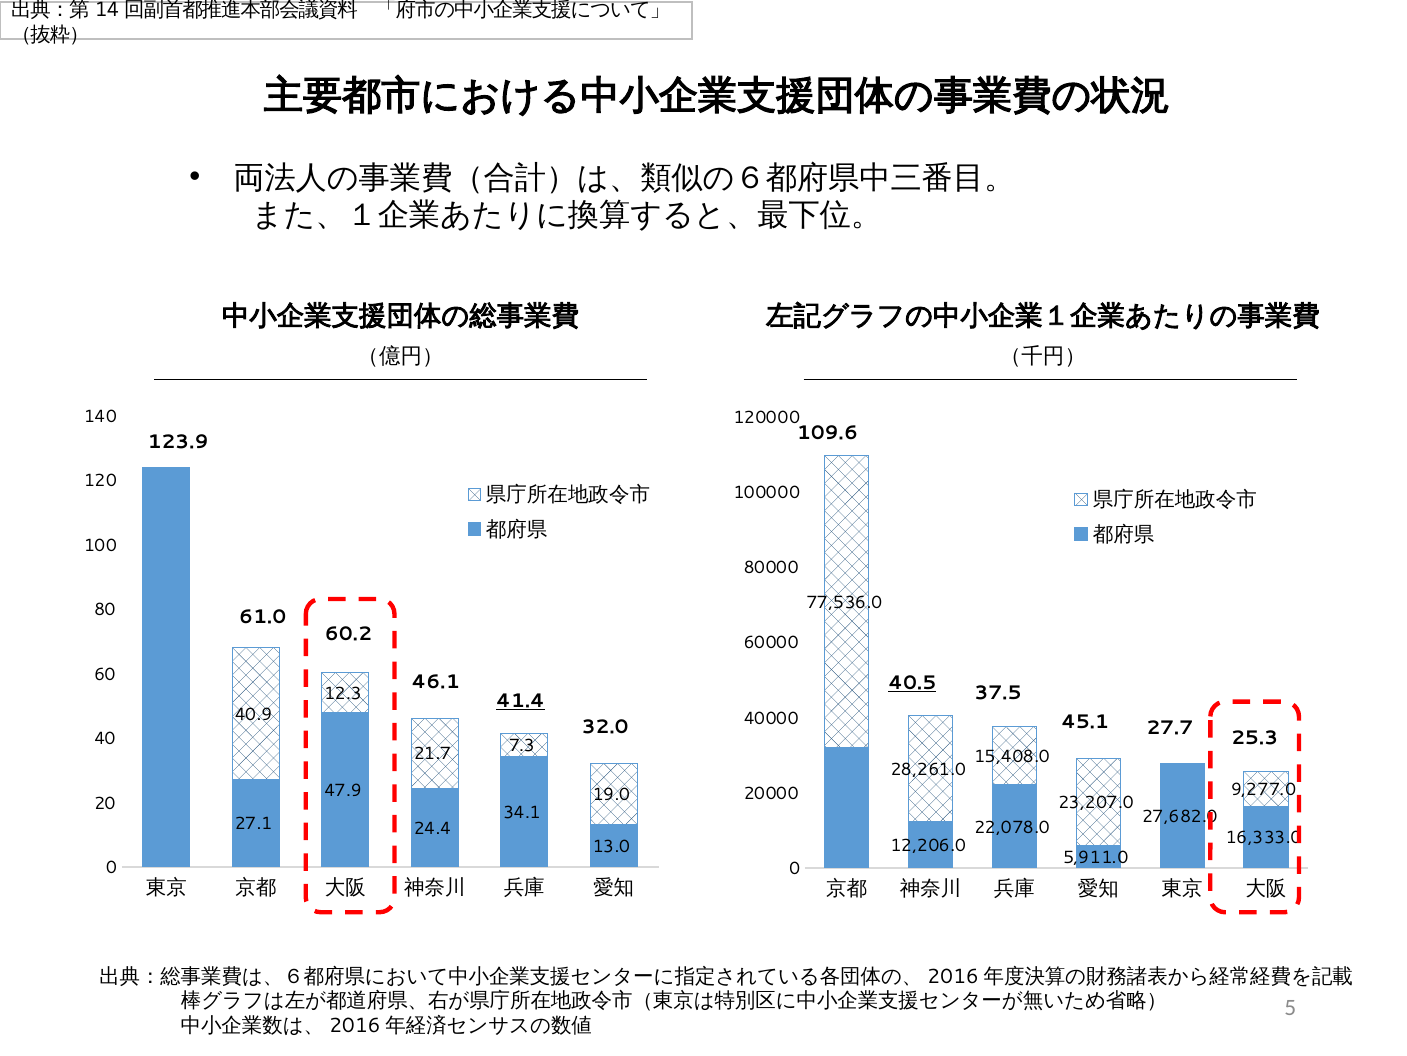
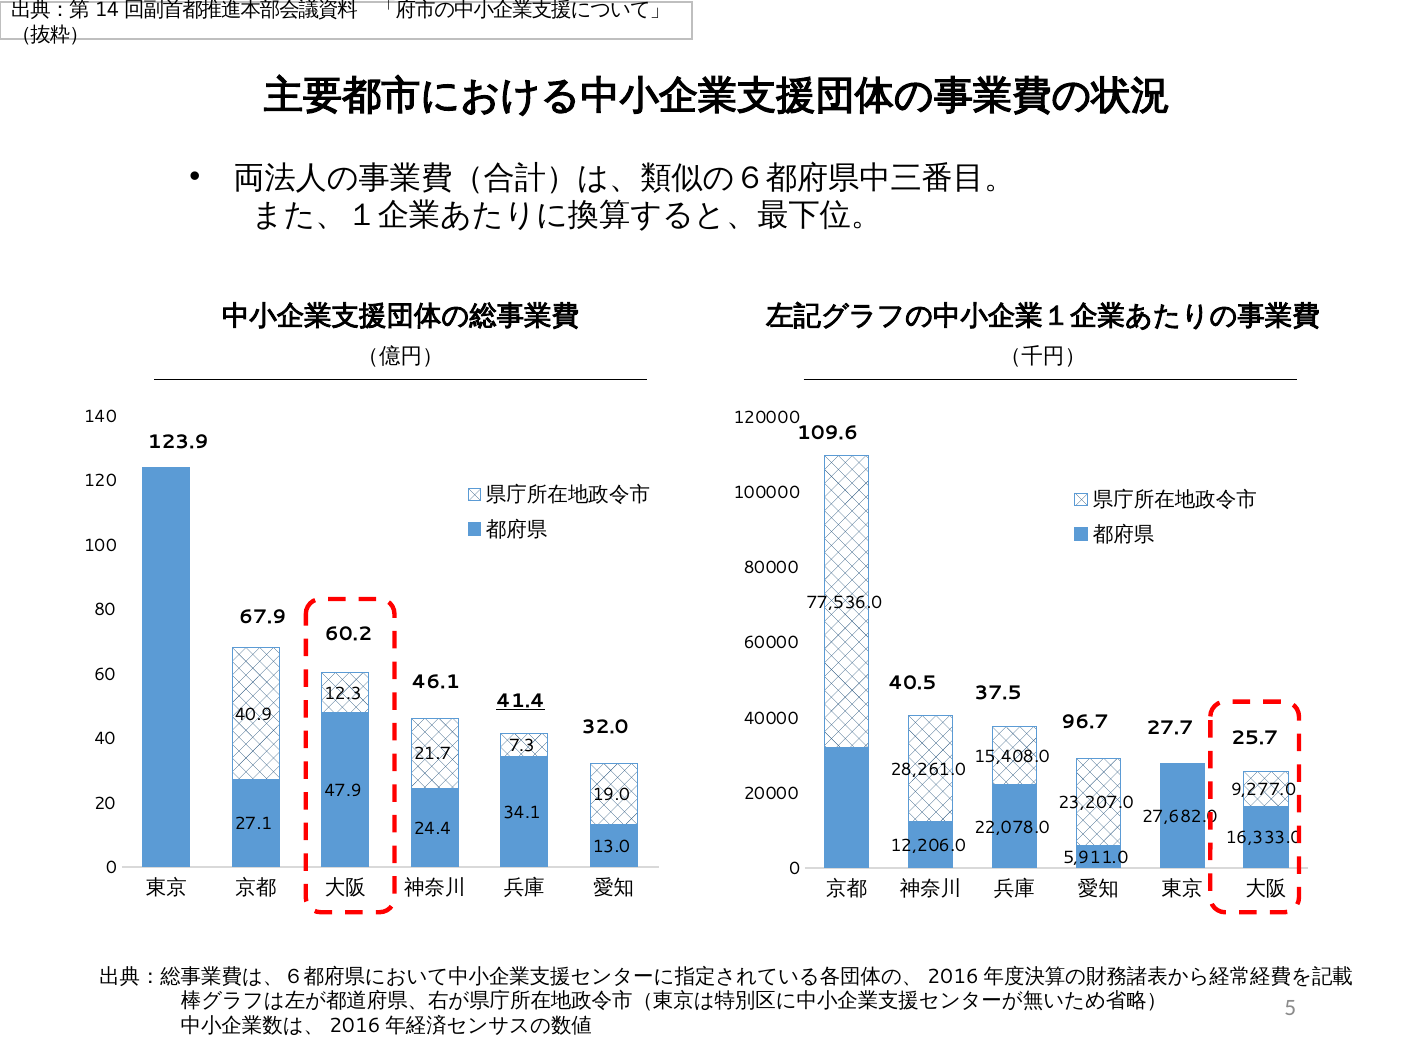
61.0: 61.0 -> 67.9
40.5 underline: present -> none
45.1: 45.1 -> 96.7
25.3: 25.3 -> 25.7
